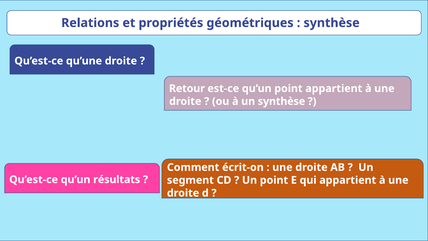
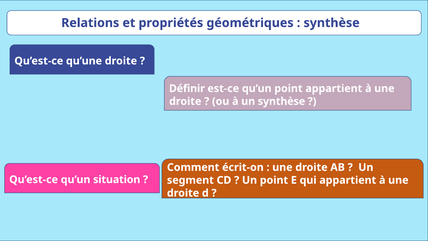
Retour: Retour -> Définir
résultats: résultats -> situation
